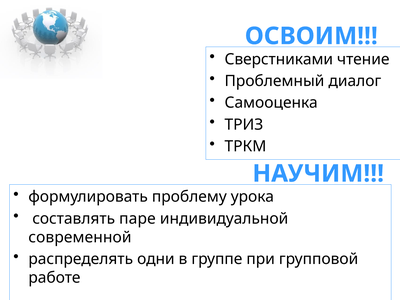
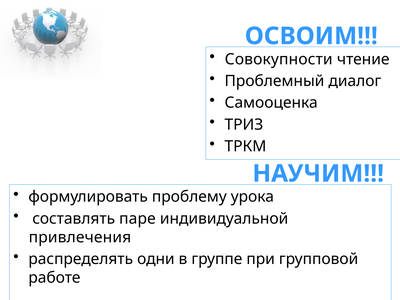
Сверстниками: Сверстниками -> Совокупности
современной: современной -> привлечения
